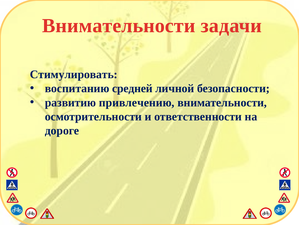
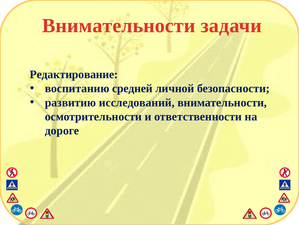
Стимулировать: Стимулировать -> Редактирование
привлечению: привлечению -> исследований
